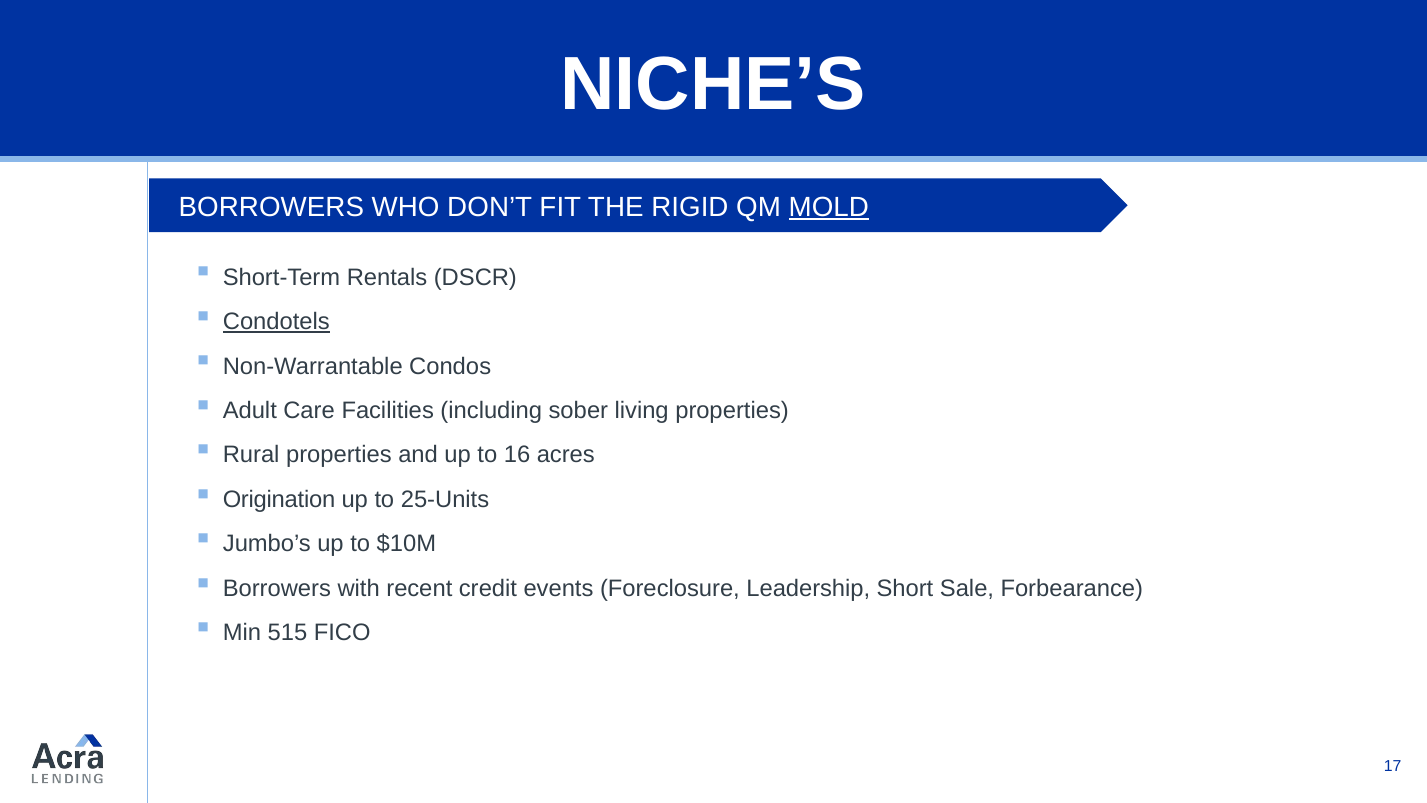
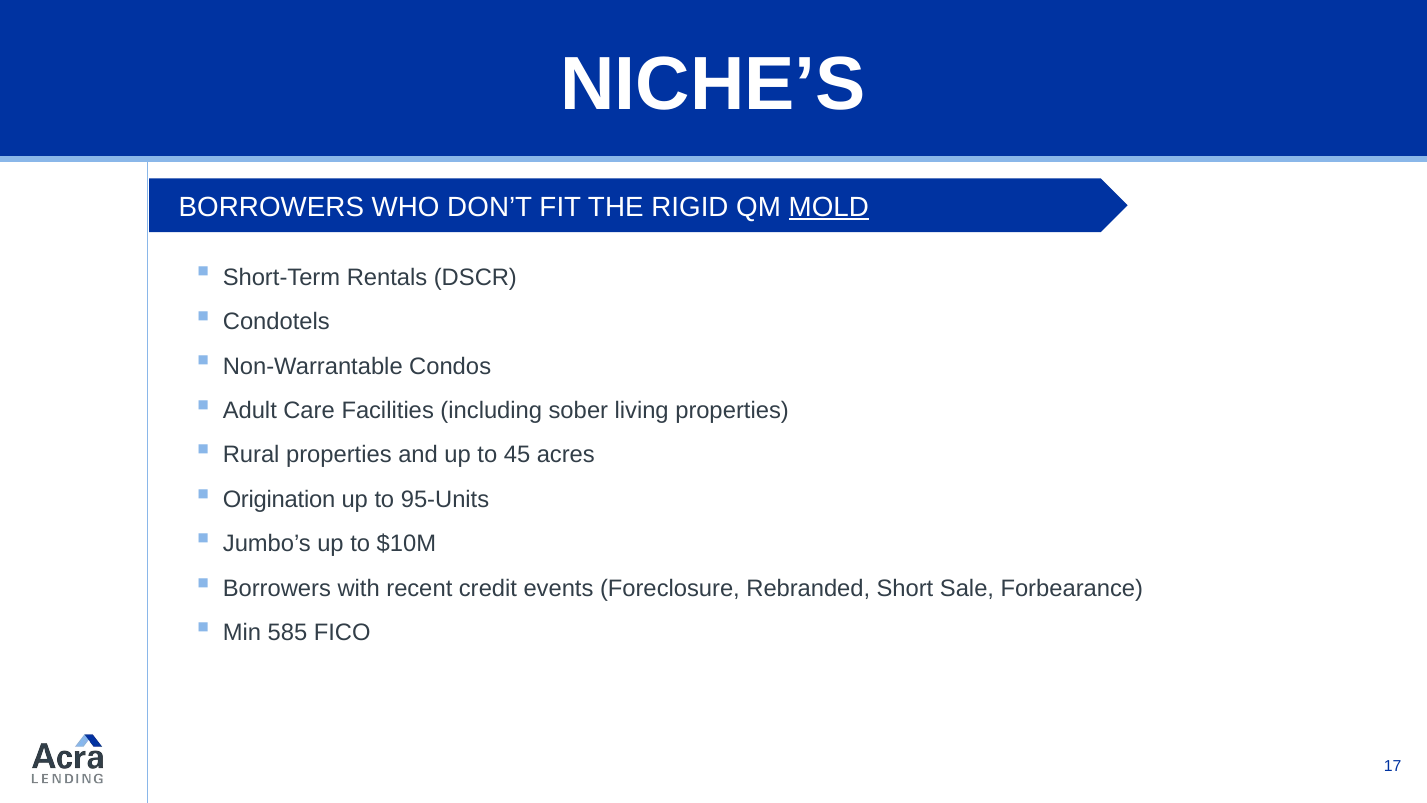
Condotels underline: present -> none
16: 16 -> 45
25-Units: 25-Units -> 95-Units
Leadership: Leadership -> Rebranded
515: 515 -> 585
